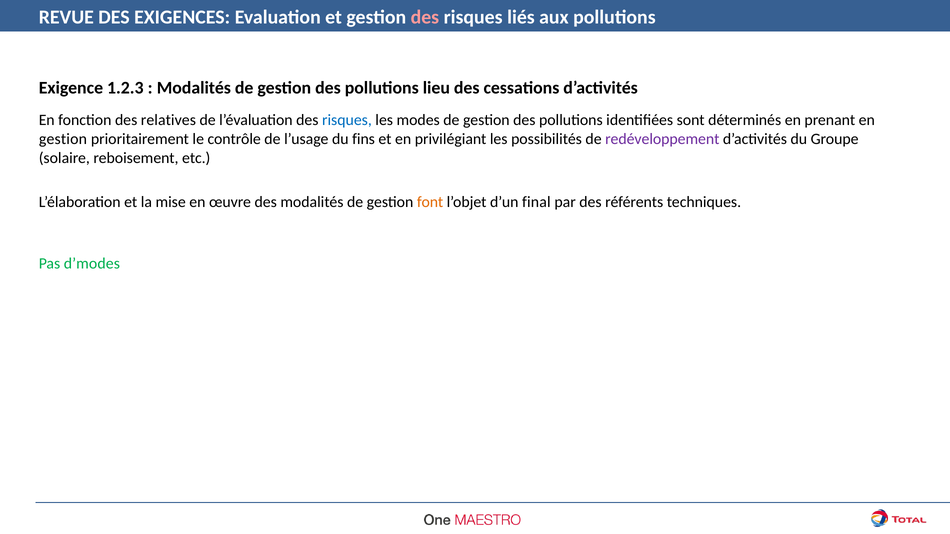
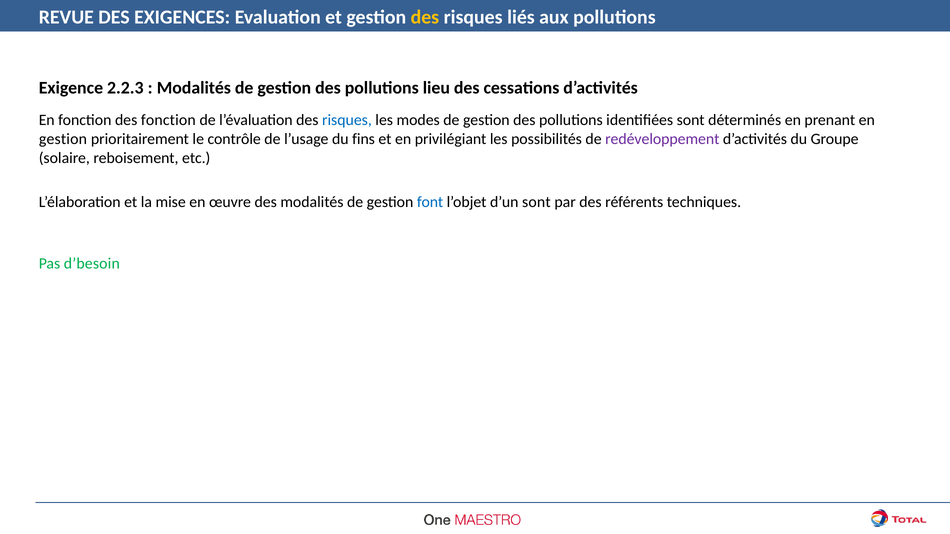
des at (425, 17) colour: pink -> yellow
1.2.3: 1.2.3 -> 2.2.3
des relatives: relatives -> fonction
font colour: orange -> blue
d’un final: final -> sont
d’modes: d’modes -> d’besoin
